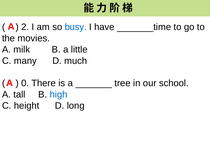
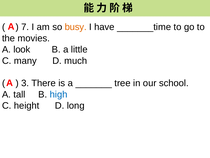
2: 2 -> 7
busy colour: blue -> orange
milk: milk -> look
0: 0 -> 3
